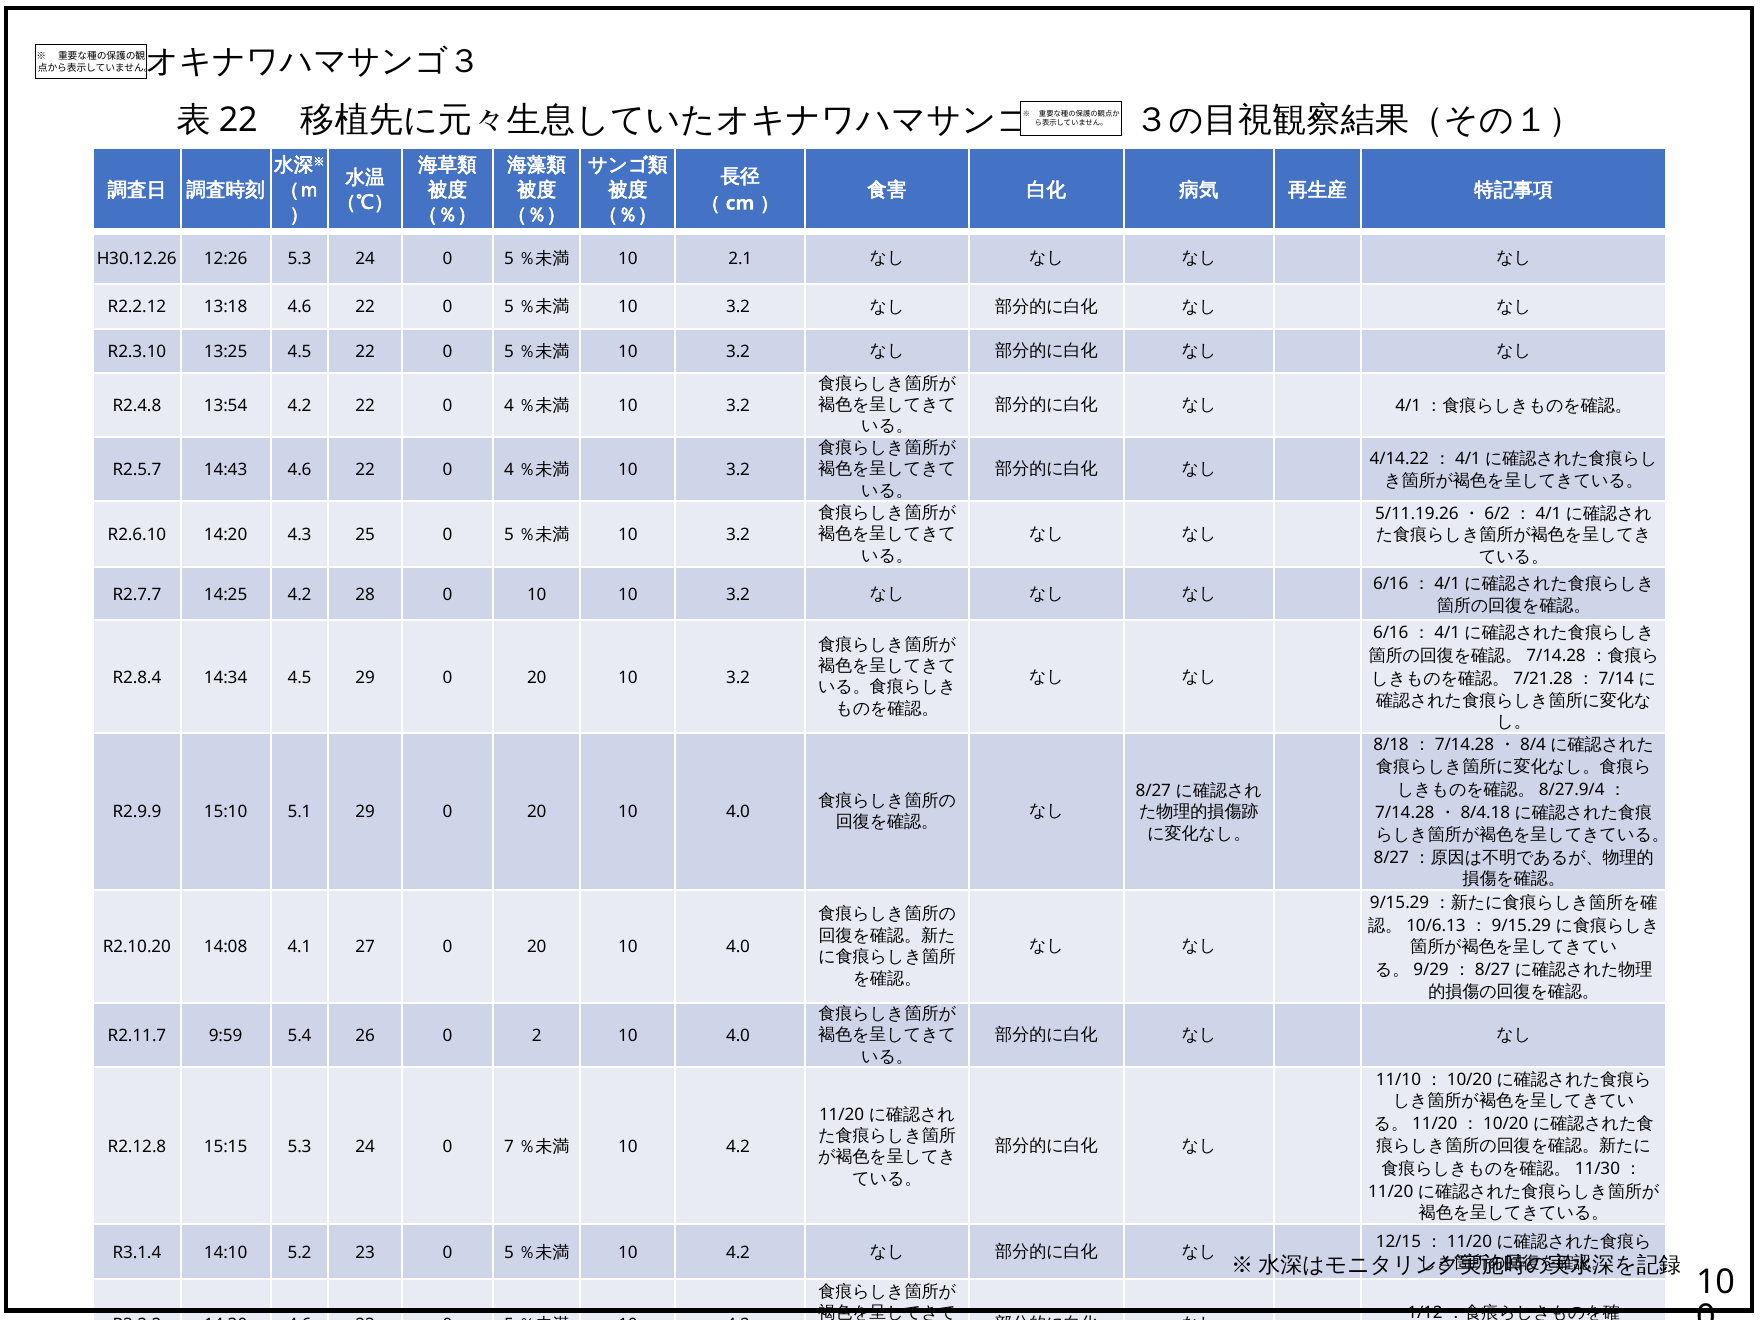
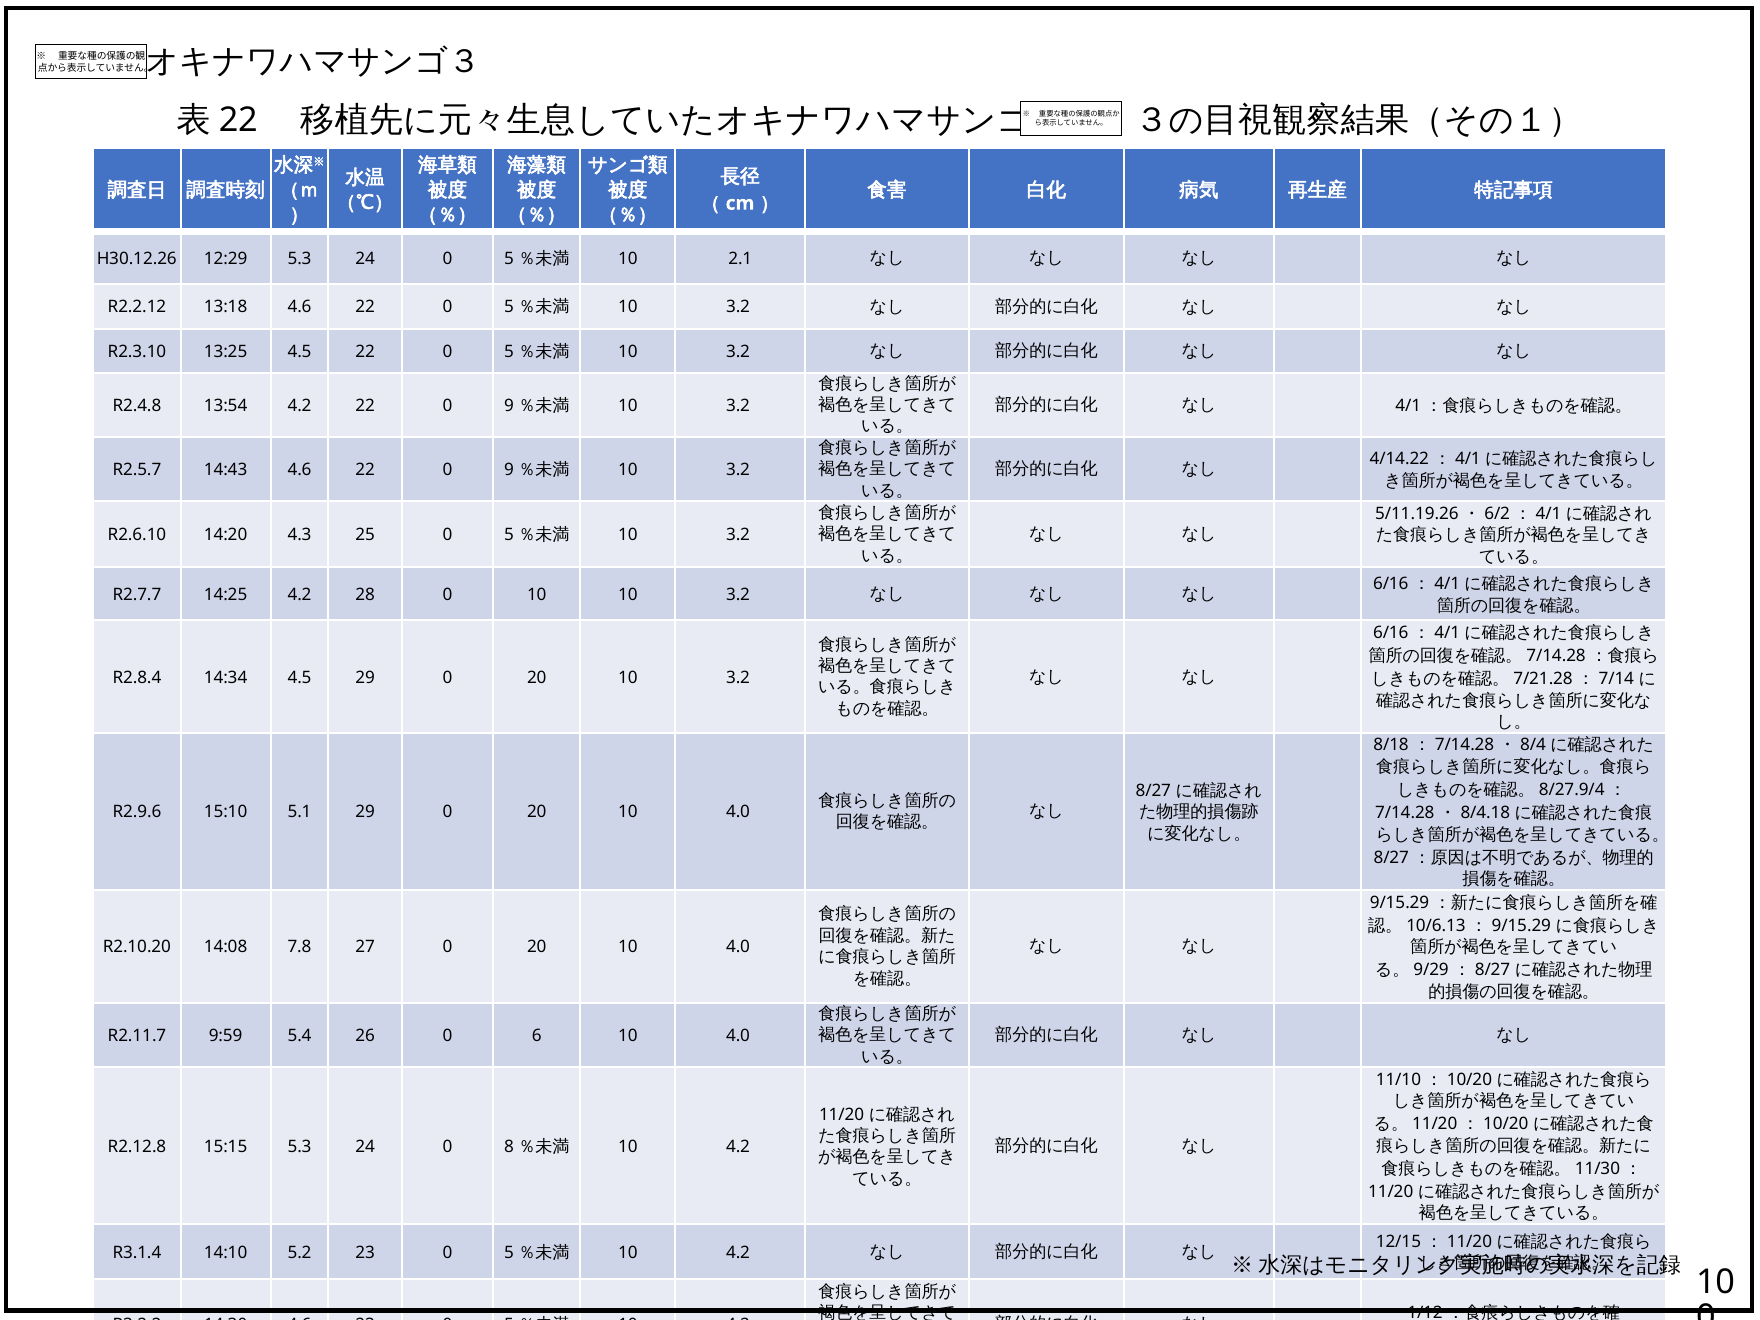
12:26: 12:26 -> 12:29
4.2 22 0 4: 4 -> 9
4.6 22 0 4: 4 -> 9
R2.9.9: R2.9.9 -> R2.9.6
4.1: 4.1 -> 7.8
2: 2 -> 6
7: 7 -> 8
